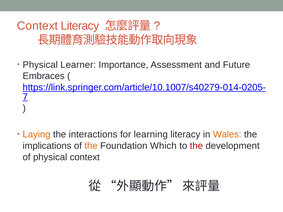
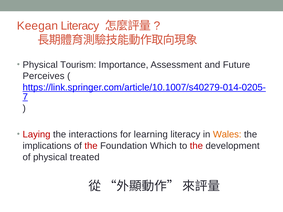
Context at (38, 26): Context -> Keegan
Learner: Learner -> Tourism
Embraces: Embraces -> Perceives
Laying colour: orange -> red
the at (91, 146) colour: orange -> red
physical context: context -> treated
